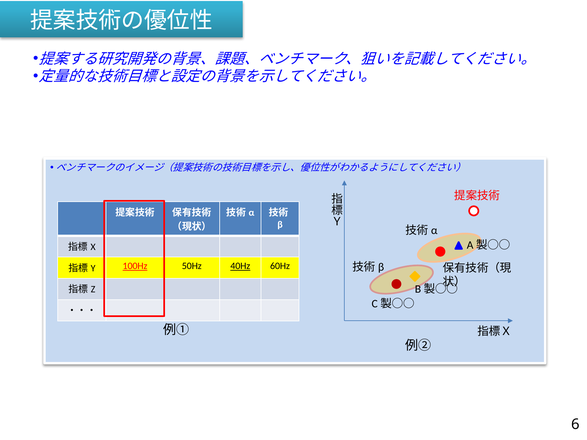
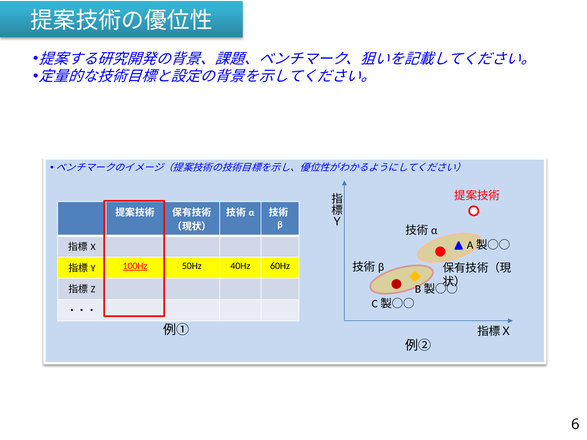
40Hz underline: present -> none
